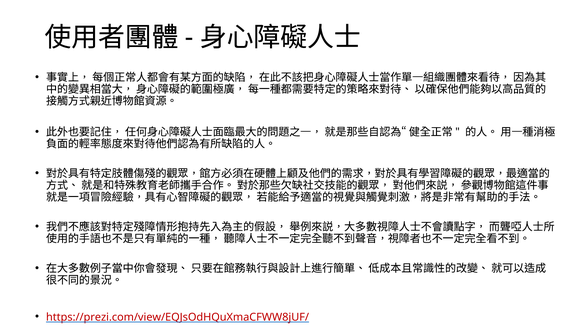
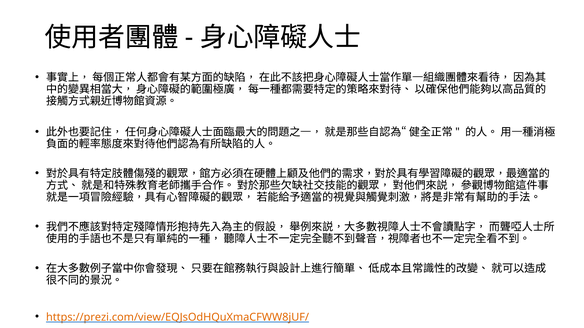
https://prezi.com/view/EQJsOdHQuXmaCFWW8jUF/ colour: red -> orange
